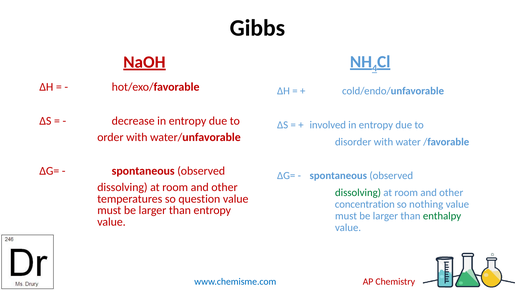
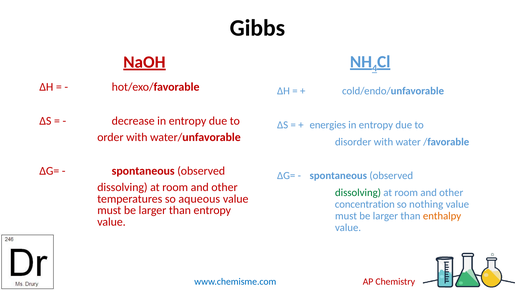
involved: involved -> energies
question: question -> aqueous
enthalpy colour: green -> orange
